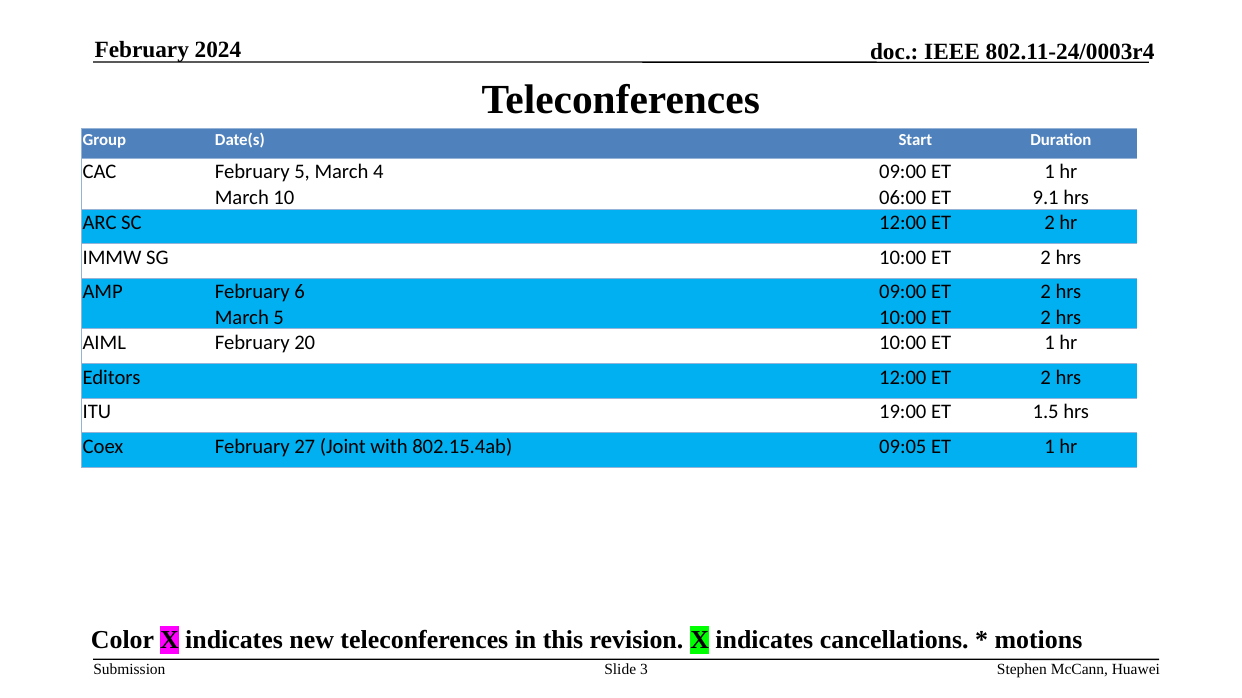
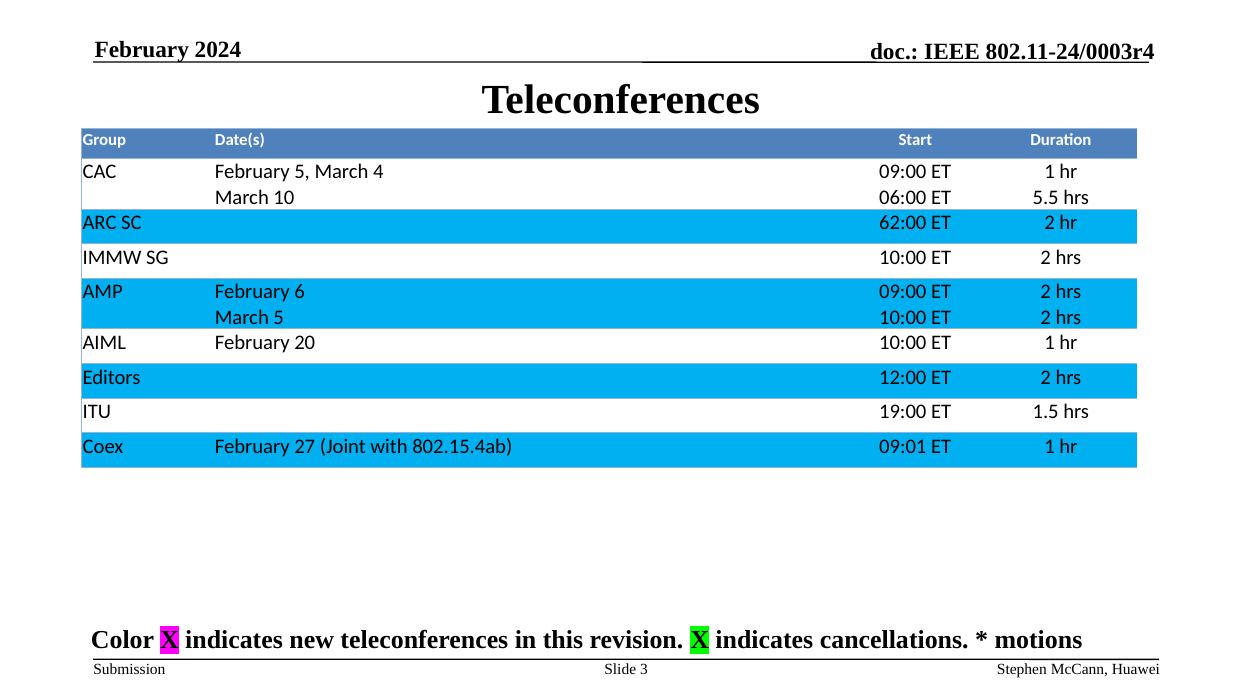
9.1: 9.1 -> 5.5
SC 12:00: 12:00 -> 62:00
09:05: 09:05 -> 09:01
